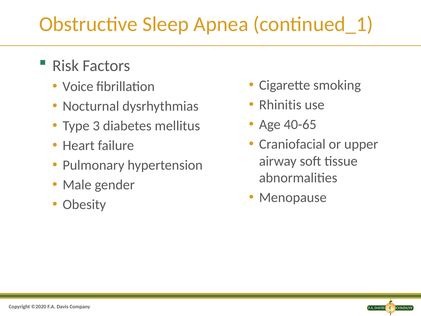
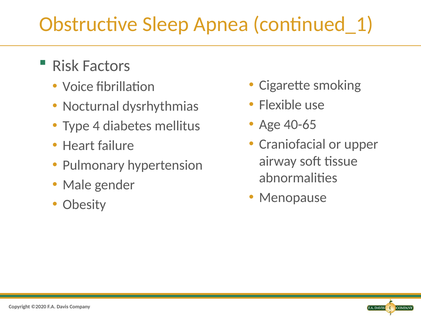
Rhinitis: Rhinitis -> Flexible
3: 3 -> 4
